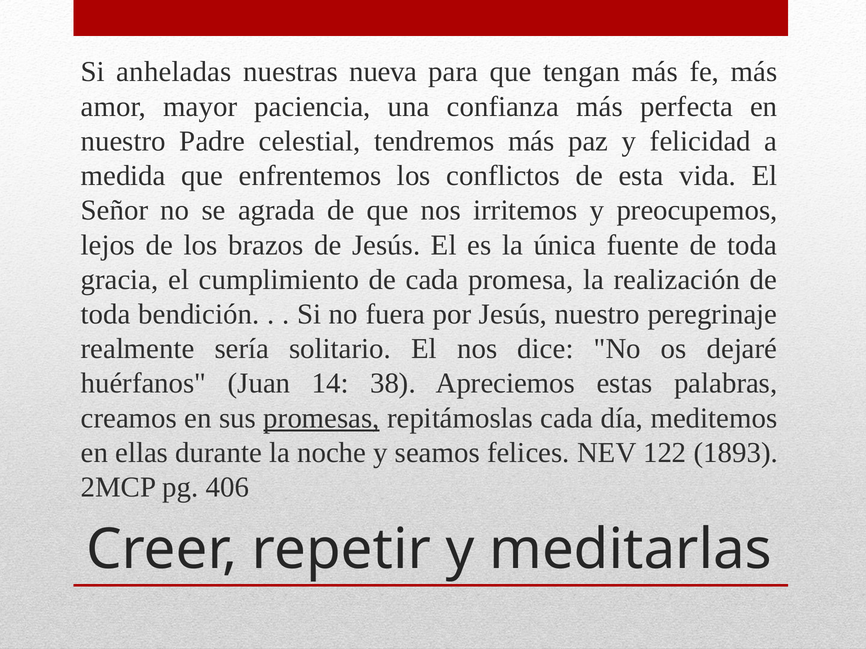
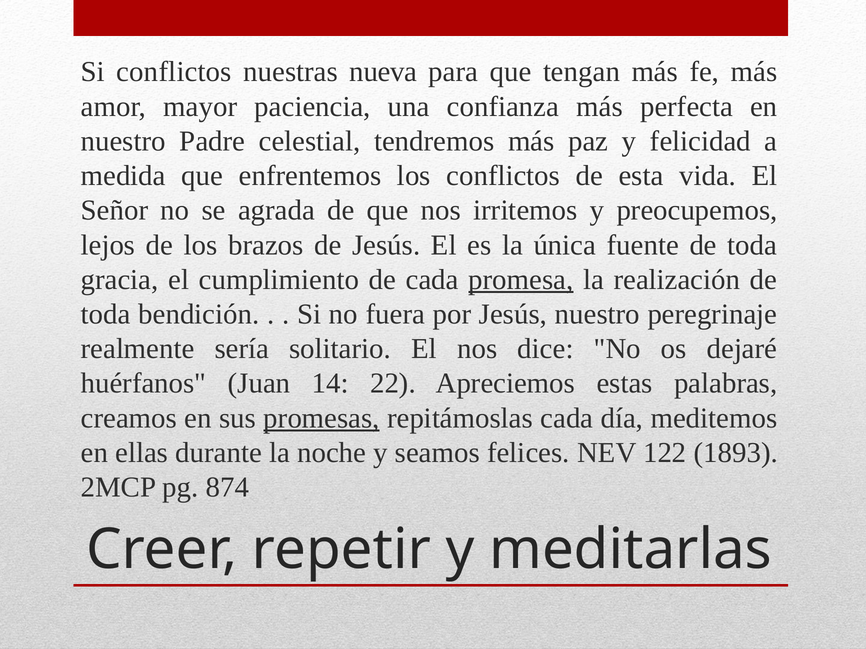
Si anheladas: anheladas -> conflictos
promesa underline: none -> present
38: 38 -> 22
406: 406 -> 874
